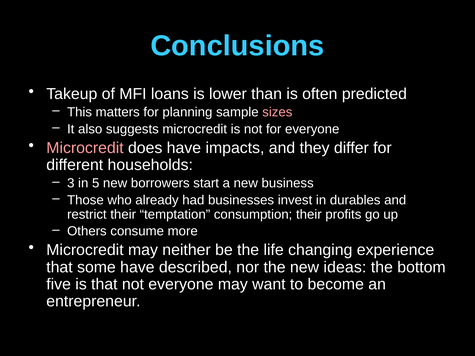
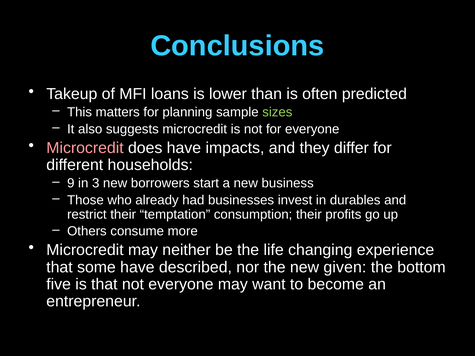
sizes colour: pink -> light green
3: 3 -> 9
5: 5 -> 3
ideas: ideas -> given
